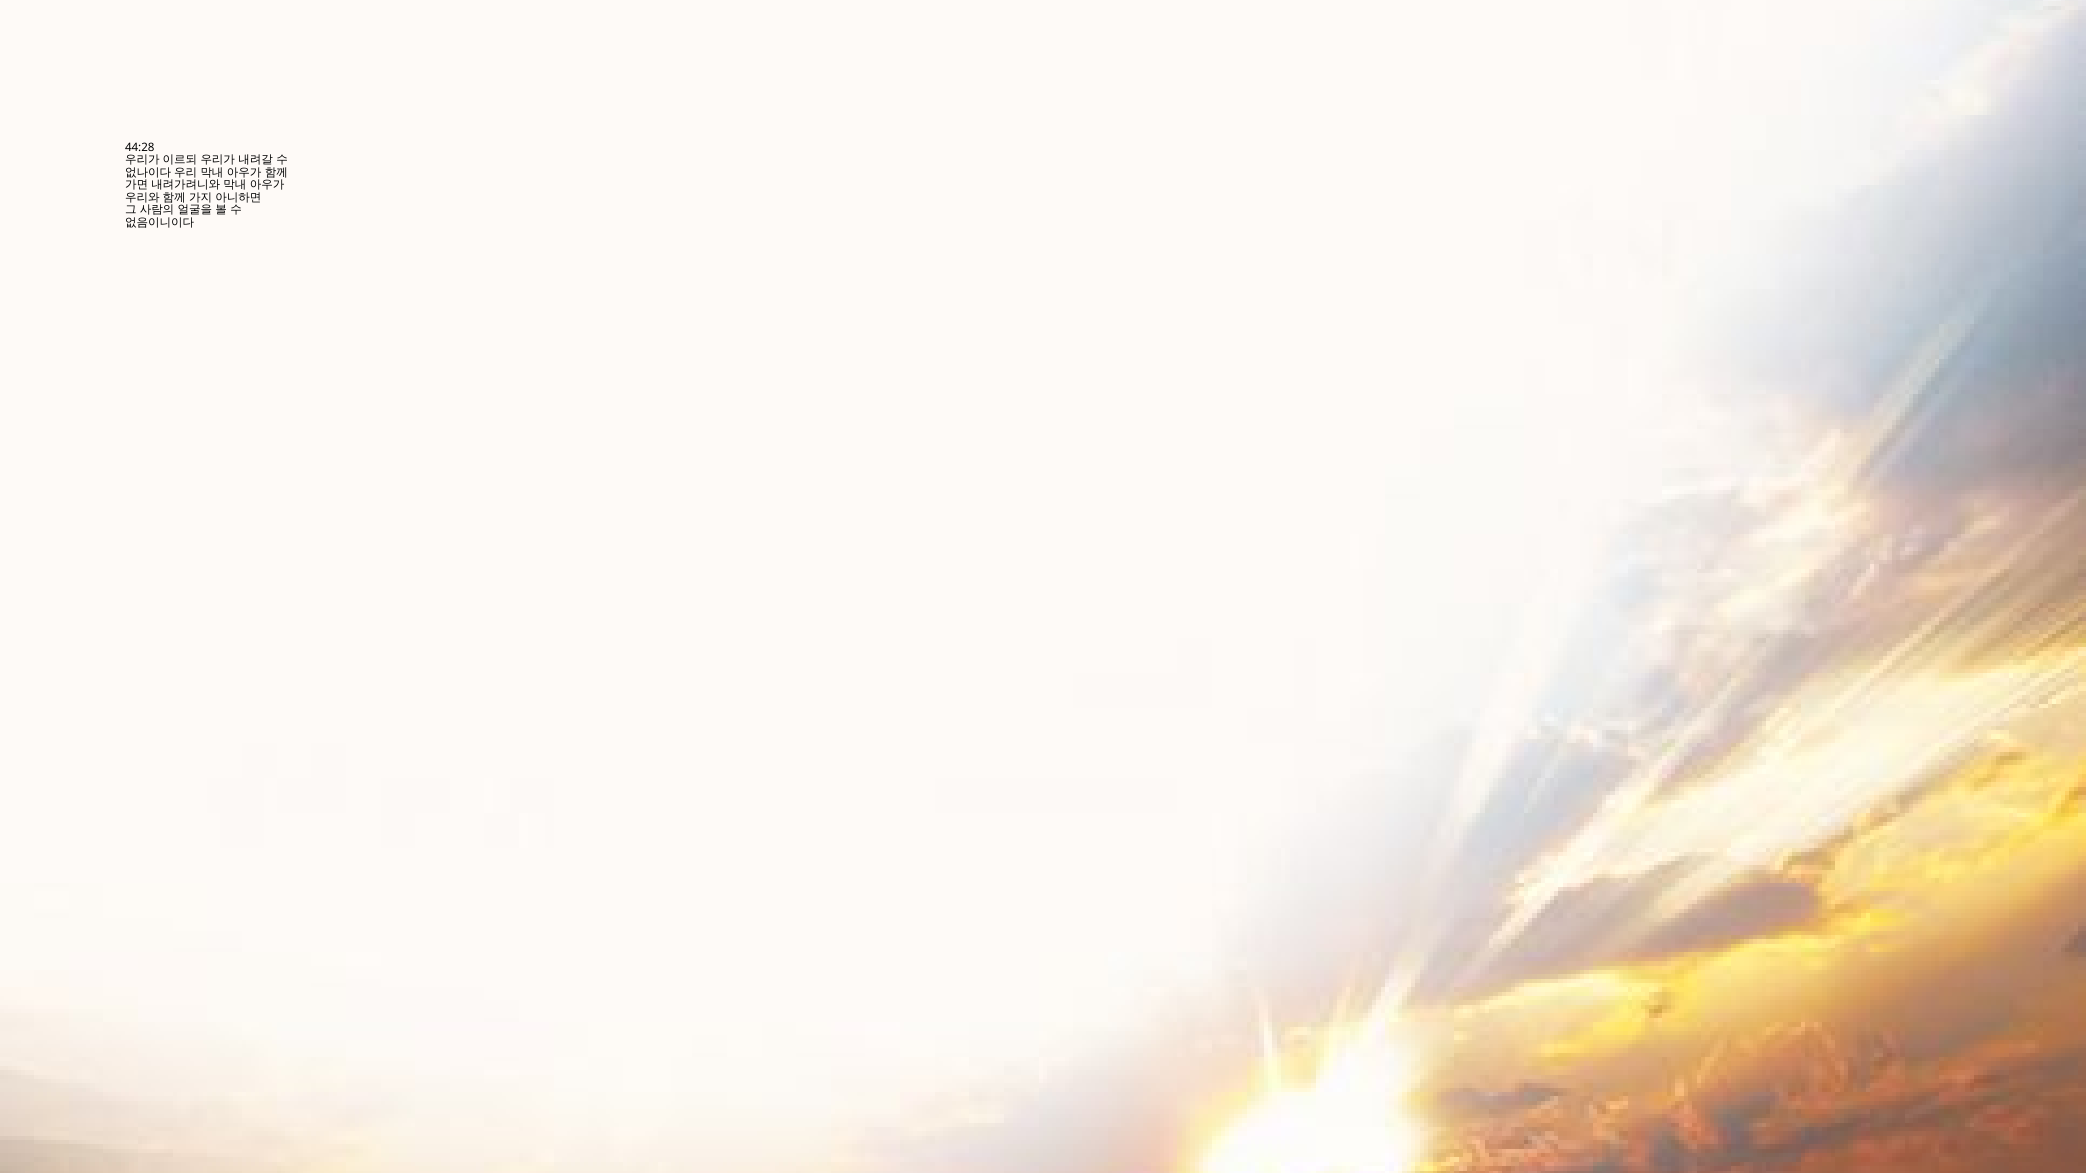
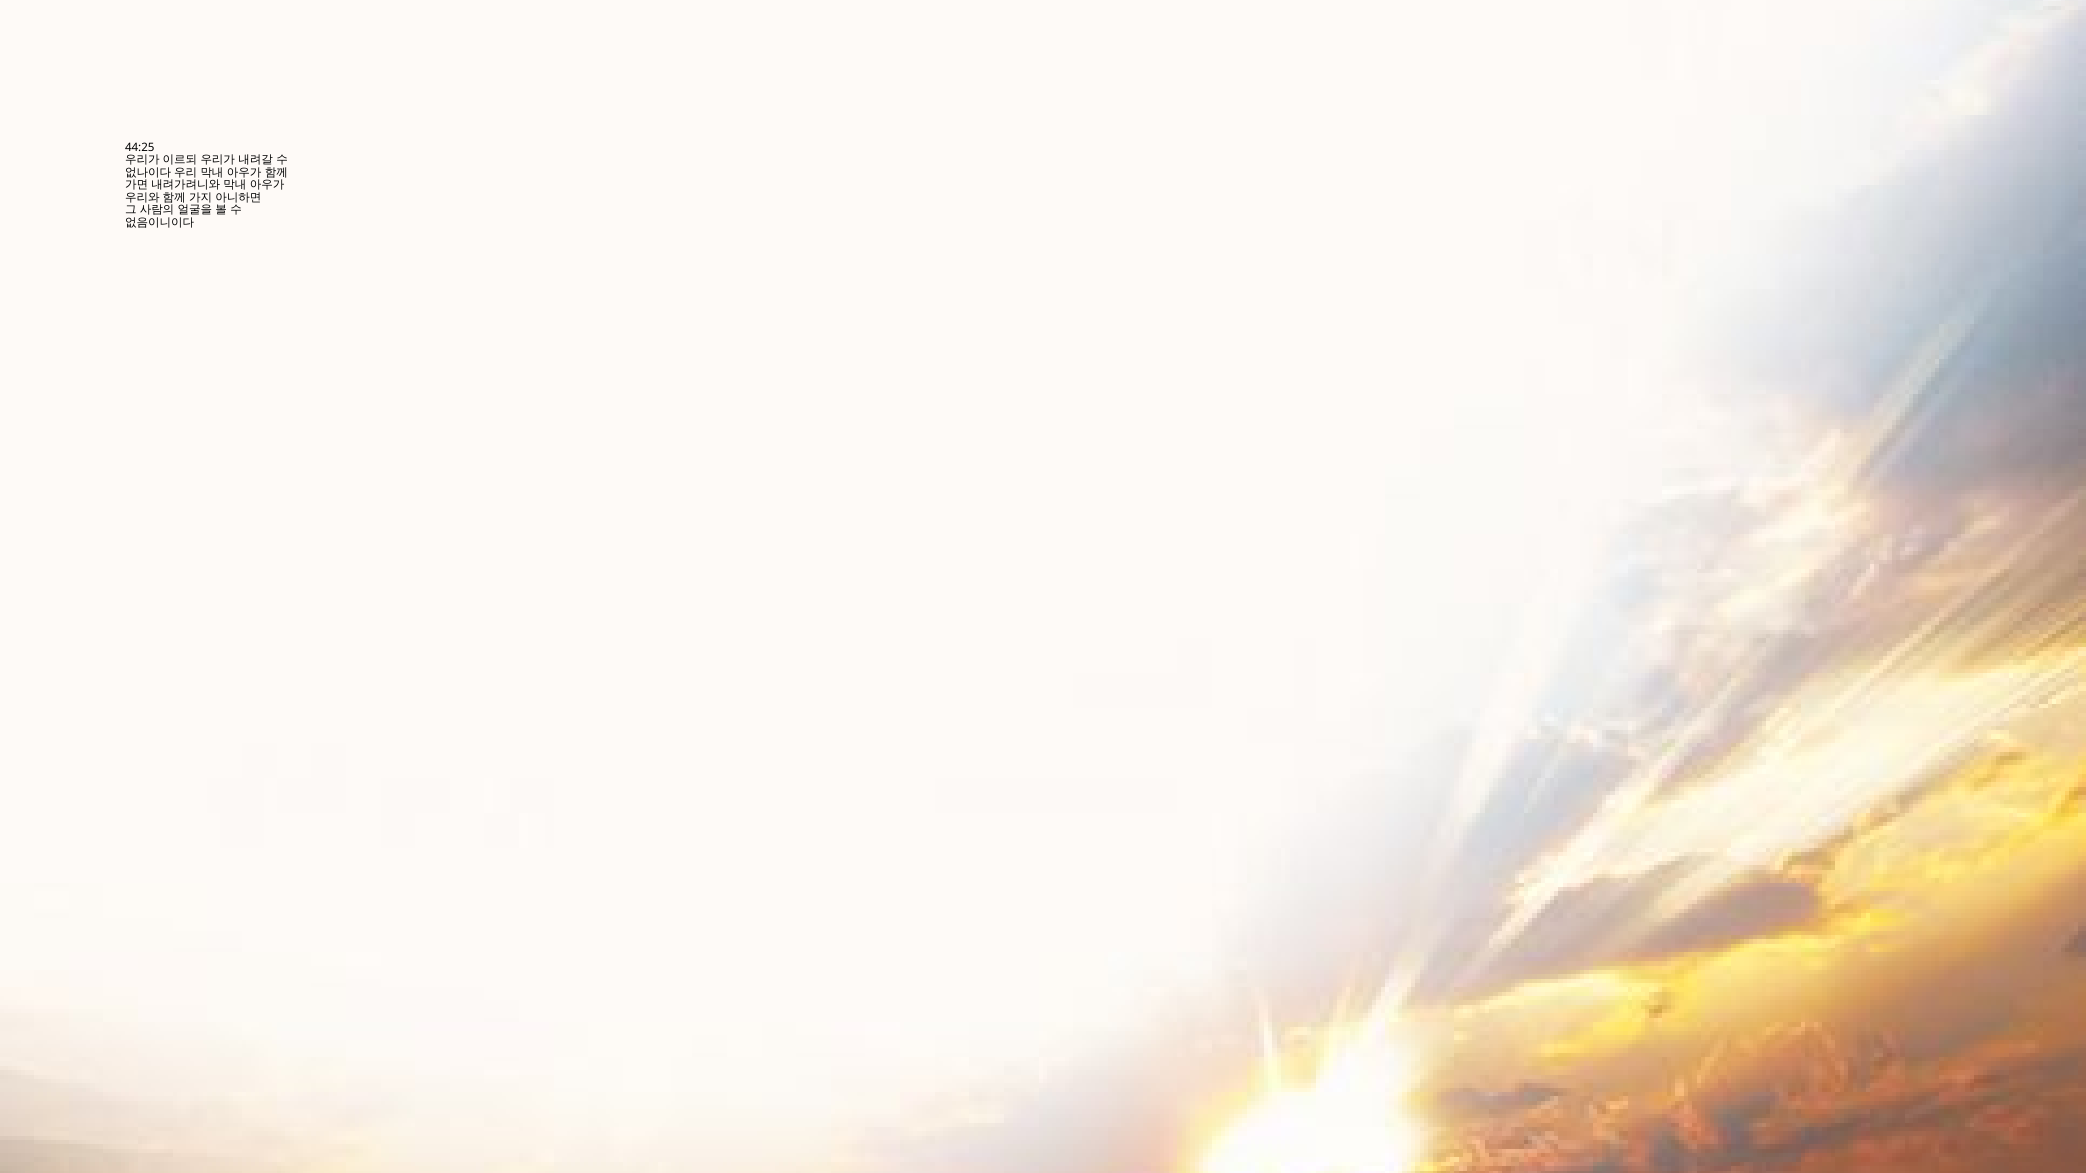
44:28: 44:28 -> 44:25
